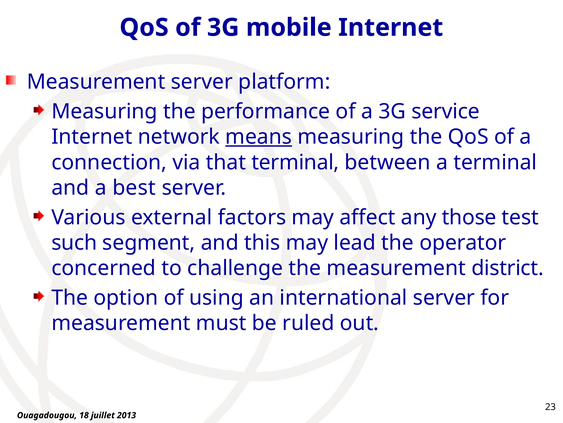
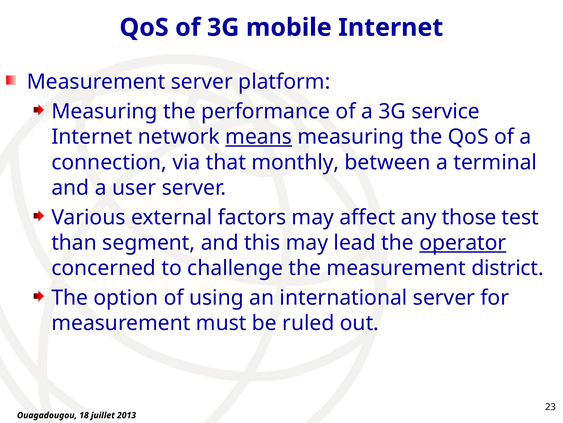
that terminal: terminal -> monthly
best: best -> user
such: such -> than
operator underline: none -> present
